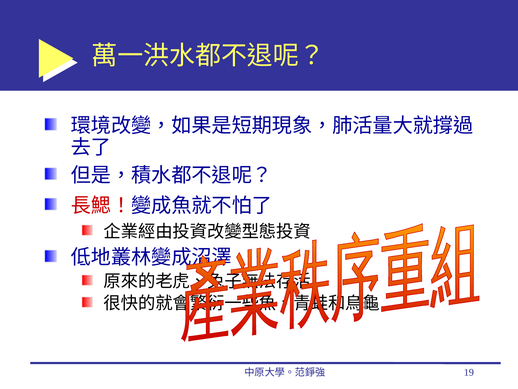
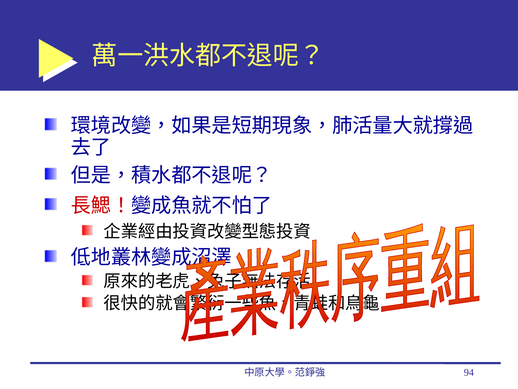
19: 19 -> 94
